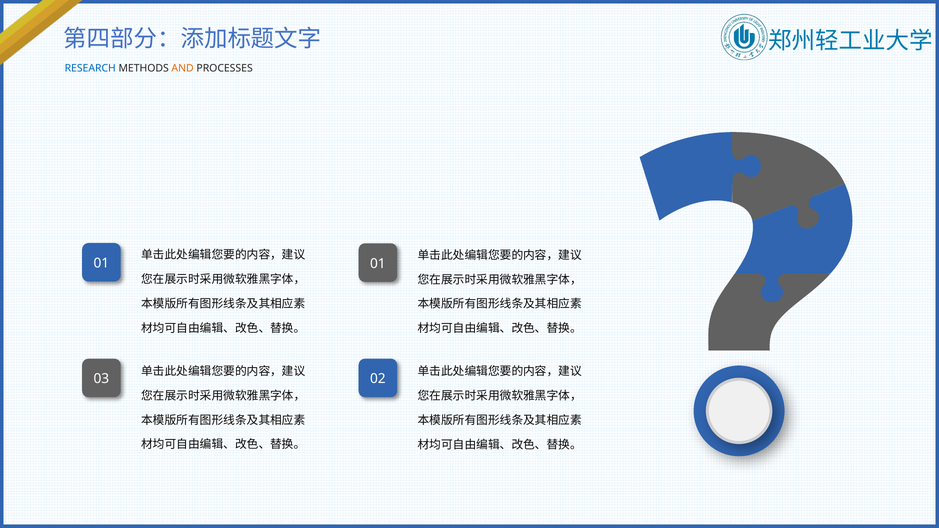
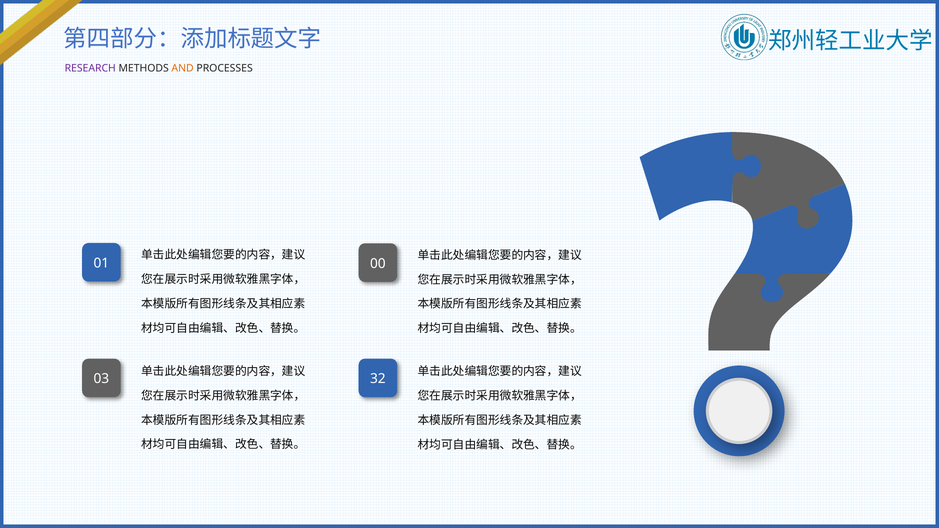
RESEARCH colour: blue -> purple
01 01: 01 -> 00
02: 02 -> 32
